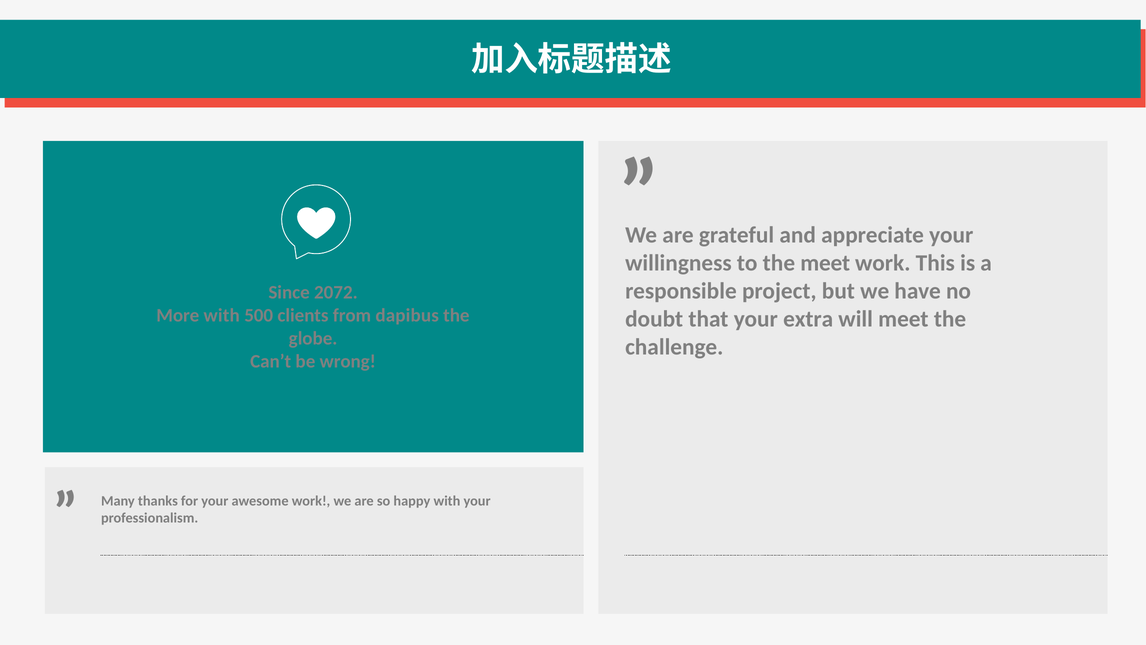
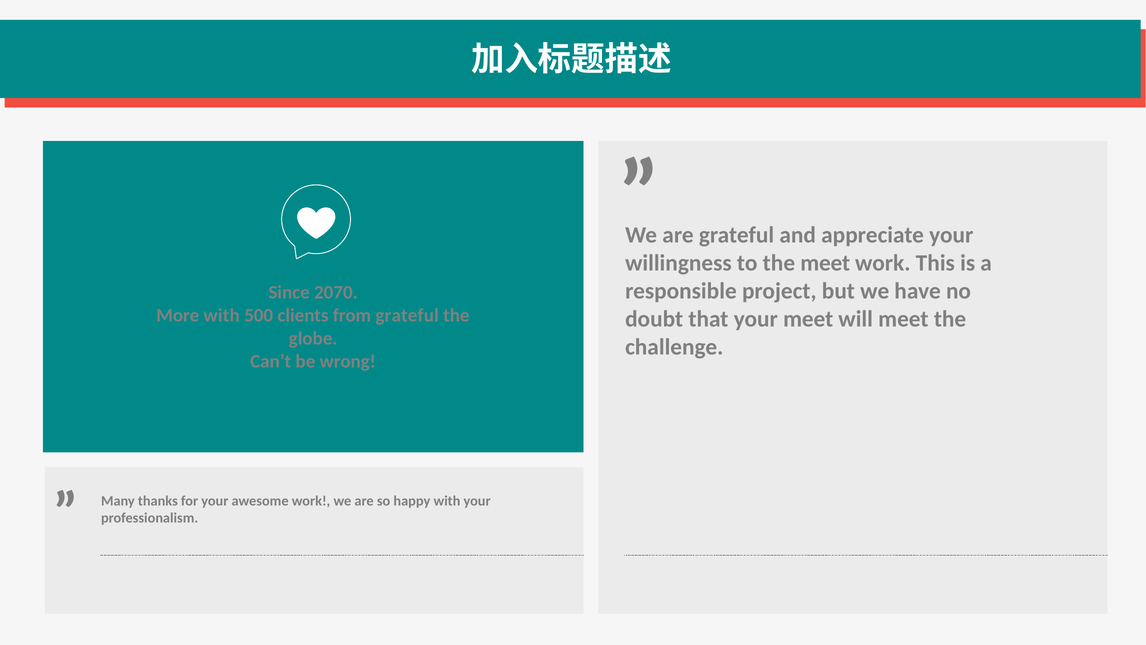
2072: 2072 -> 2070
from dapibus: dapibus -> grateful
your extra: extra -> meet
